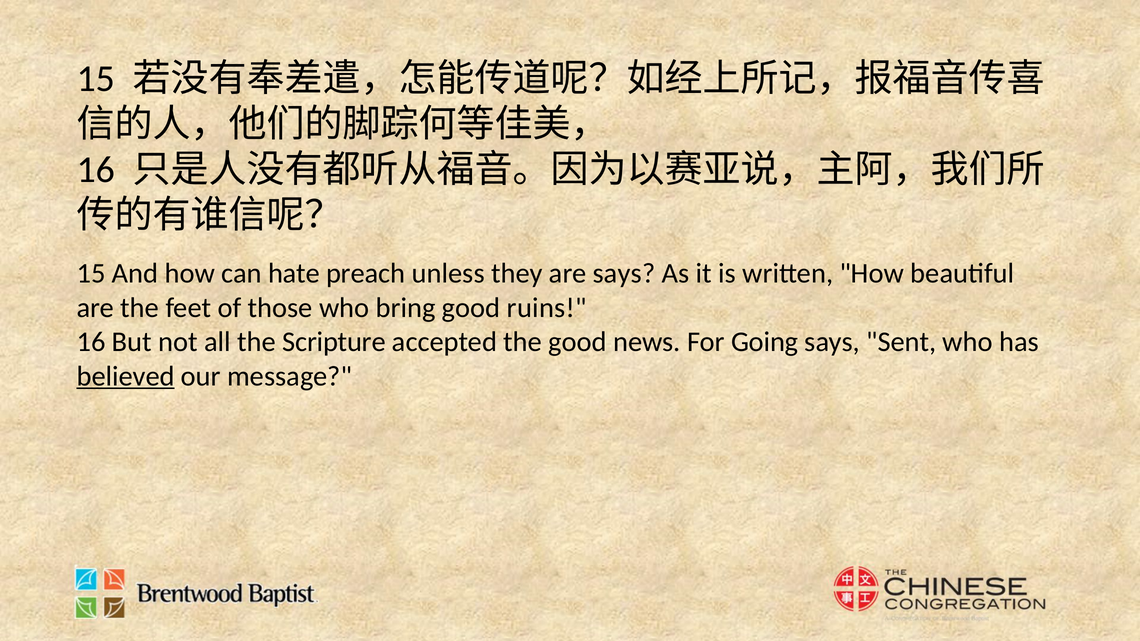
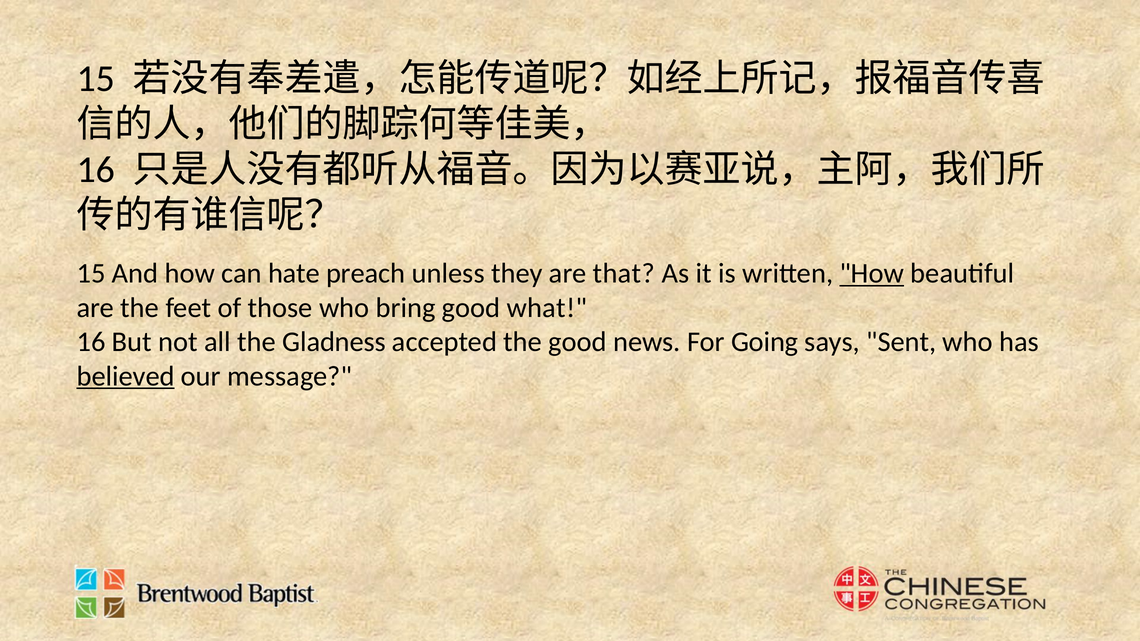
are says: says -> that
How at (872, 274) underline: none -> present
ruins: ruins -> what
Scripture: Scripture -> Gladness
